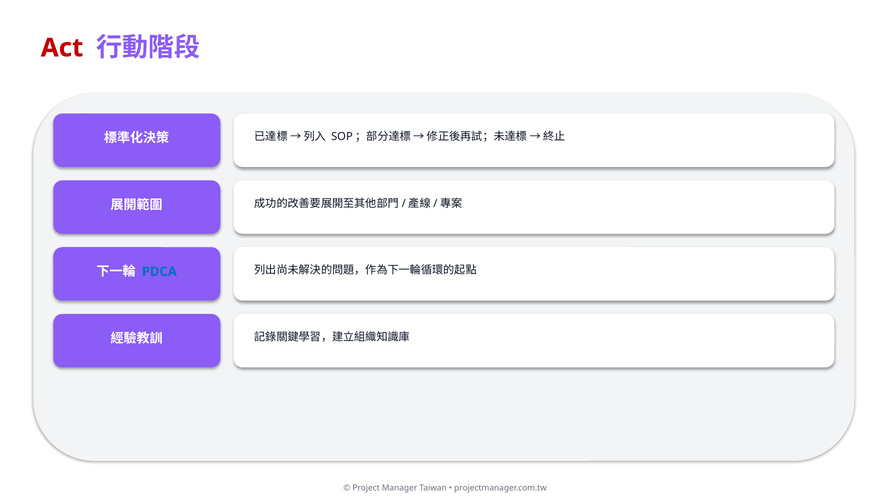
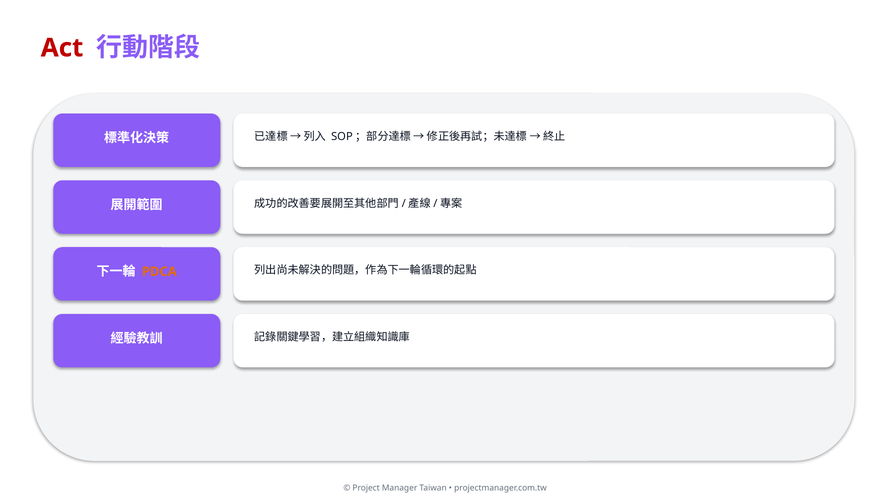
PDCA colour: blue -> orange
